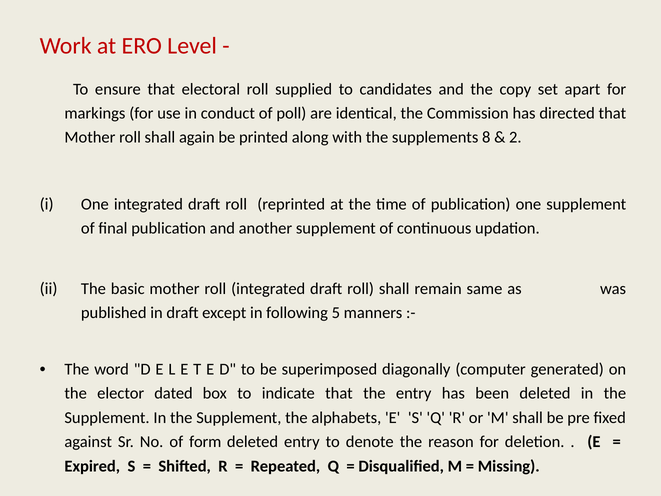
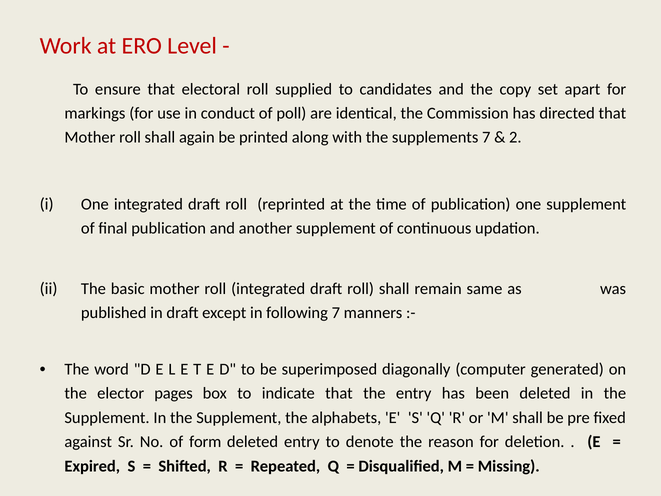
supplements 8: 8 -> 7
following 5: 5 -> 7
dated: dated -> pages
